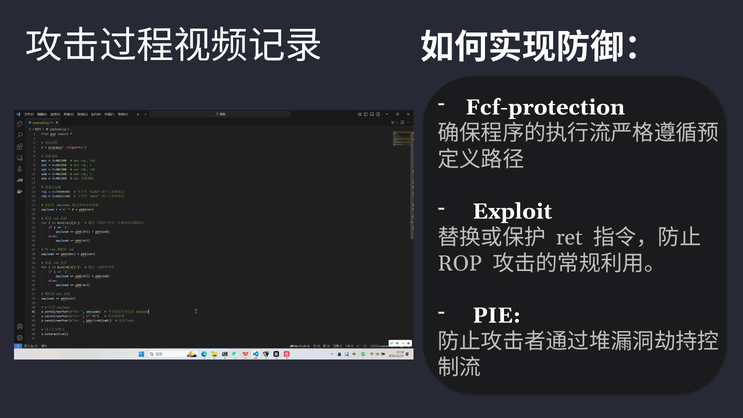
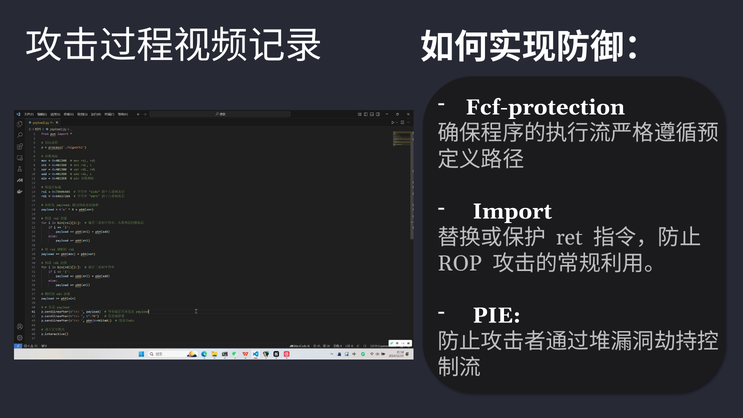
Exploit: Exploit -> Import
